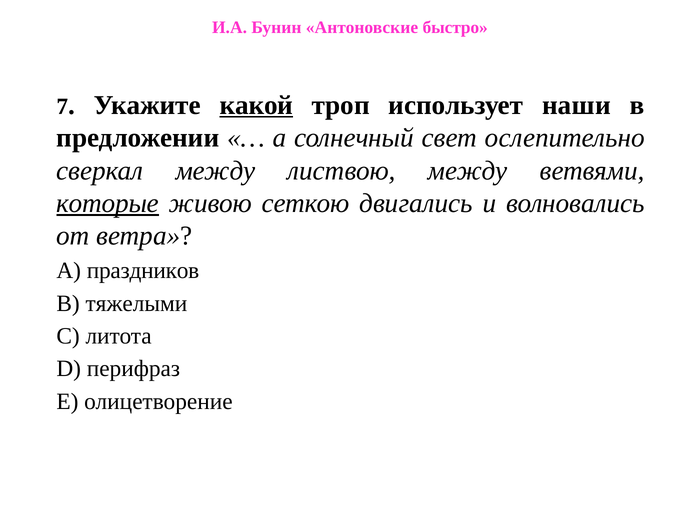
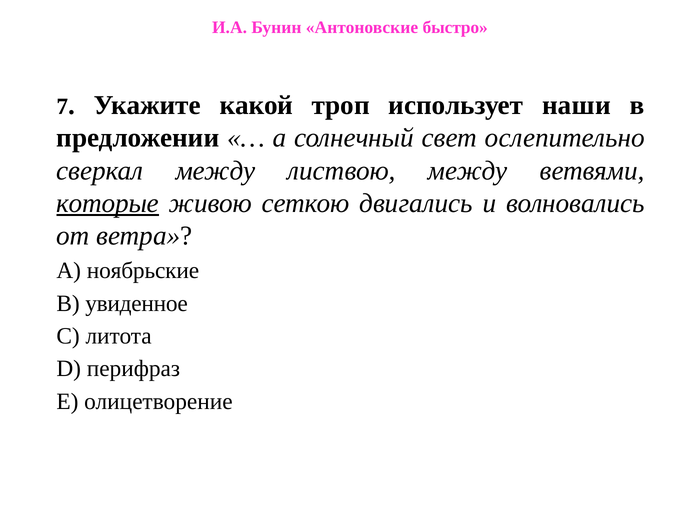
какой underline: present -> none
праздников: праздников -> ноябрьские
тяжелыми: тяжелыми -> увиденное
